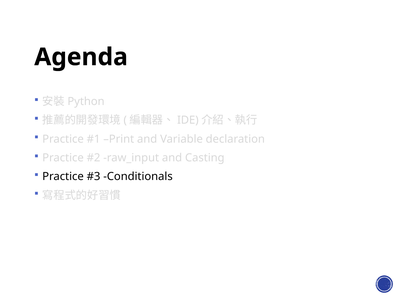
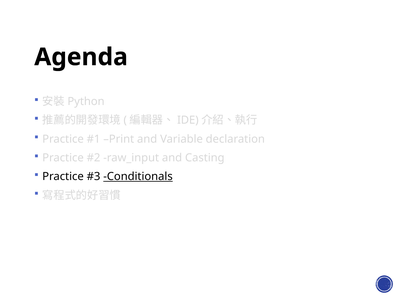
Conditionals underline: none -> present
